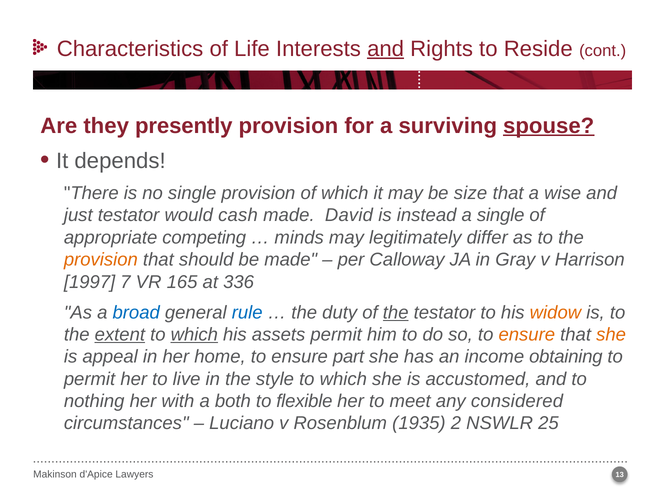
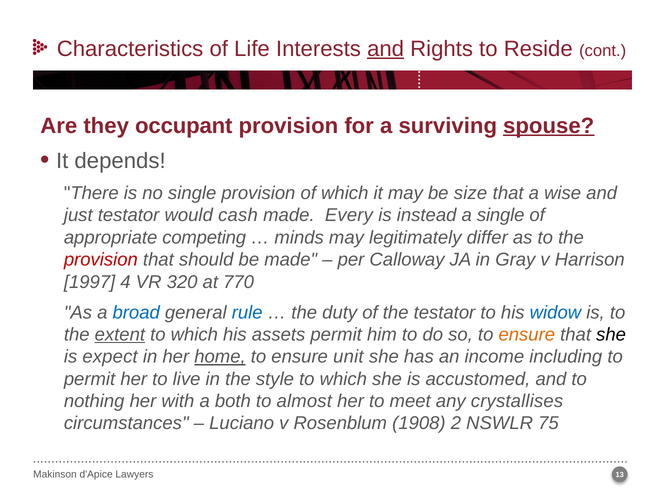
presently: presently -> occupant
David: David -> Every
provision at (101, 260) colour: orange -> red
7: 7 -> 4
165: 165 -> 320
336: 336 -> 770
the at (396, 312) underline: present -> none
widow colour: orange -> blue
which at (194, 334) underline: present -> none
she at (611, 334) colour: orange -> black
appeal: appeal -> expect
home underline: none -> present
part: part -> unit
obtaining: obtaining -> including
flexible: flexible -> almost
considered: considered -> crystallises
1935: 1935 -> 1908
25: 25 -> 75
